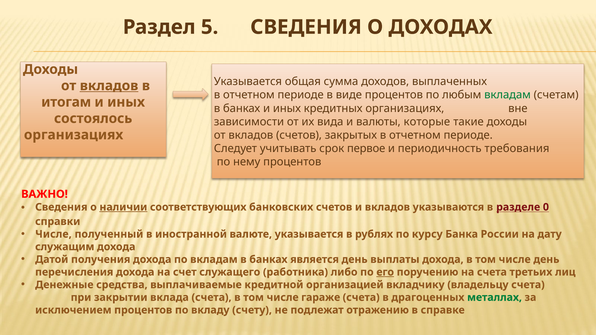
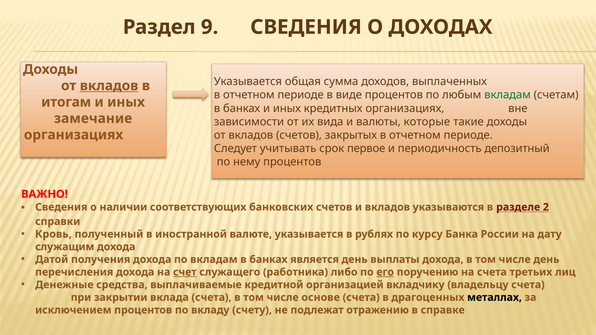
5: 5 -> 9
состоялось: состоялось -> замечание
требования: требования -> депозитный
наличии underline: present -> none
0: 0 -> 2
Числе at (53, 234): Числе -> Кровь
счет underline: none -> present
гараже: гараже -> основе
металлах colour: green -> black
